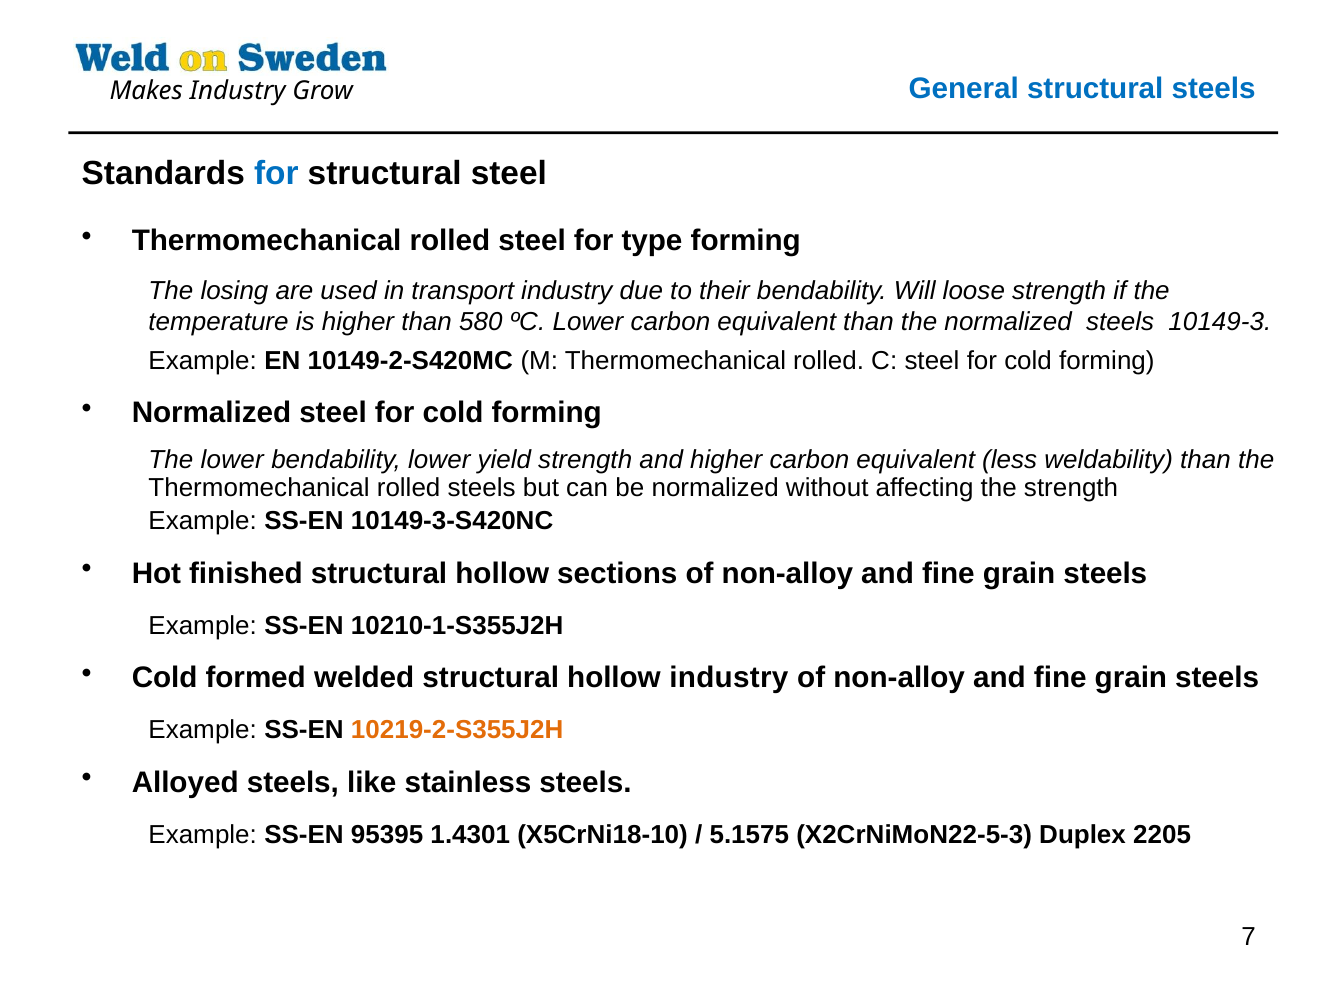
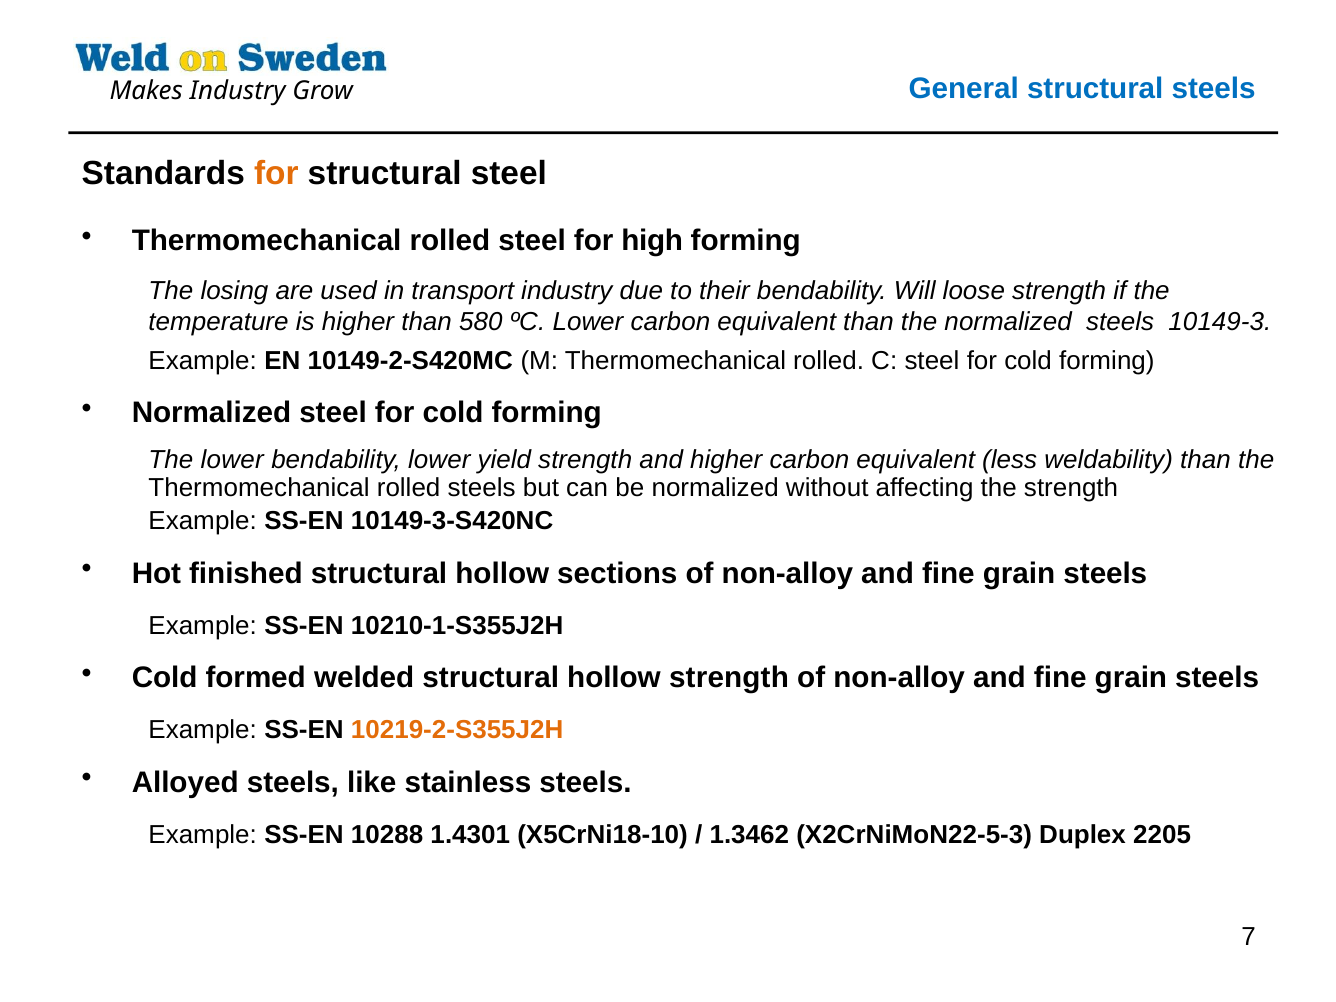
for at (276, 174) colour: blue -> orange
type: type -> high
hollow industry: industry -> strength
95395: 95395 -> 10288
5.1575: 5.1575 -> 1.3462
